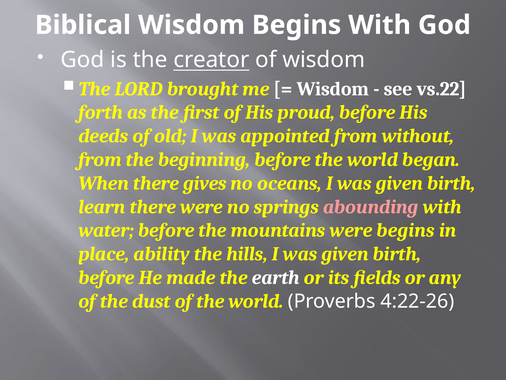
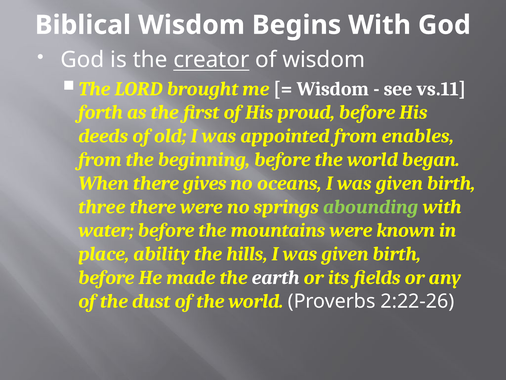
vs.22: vs.22 -> vs.11
without: without -> enables
learn: learn -> three
abounding colour: pink -> light green
were begins: begins -> known
4:22-26: 4:22-26 -> 2:22-26
